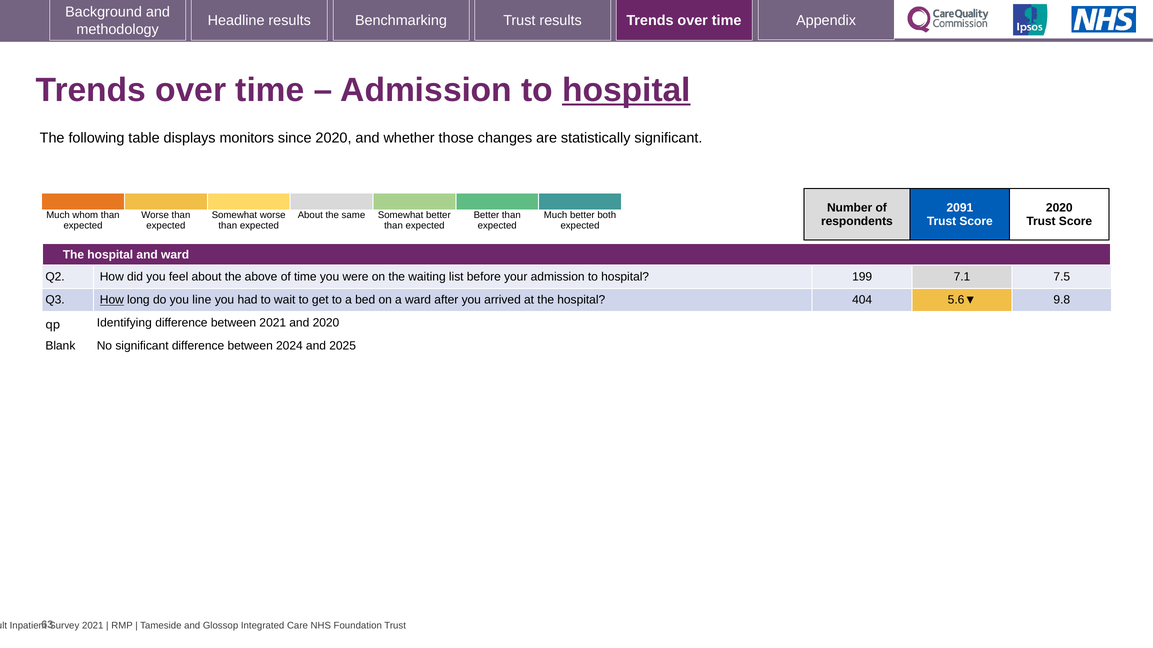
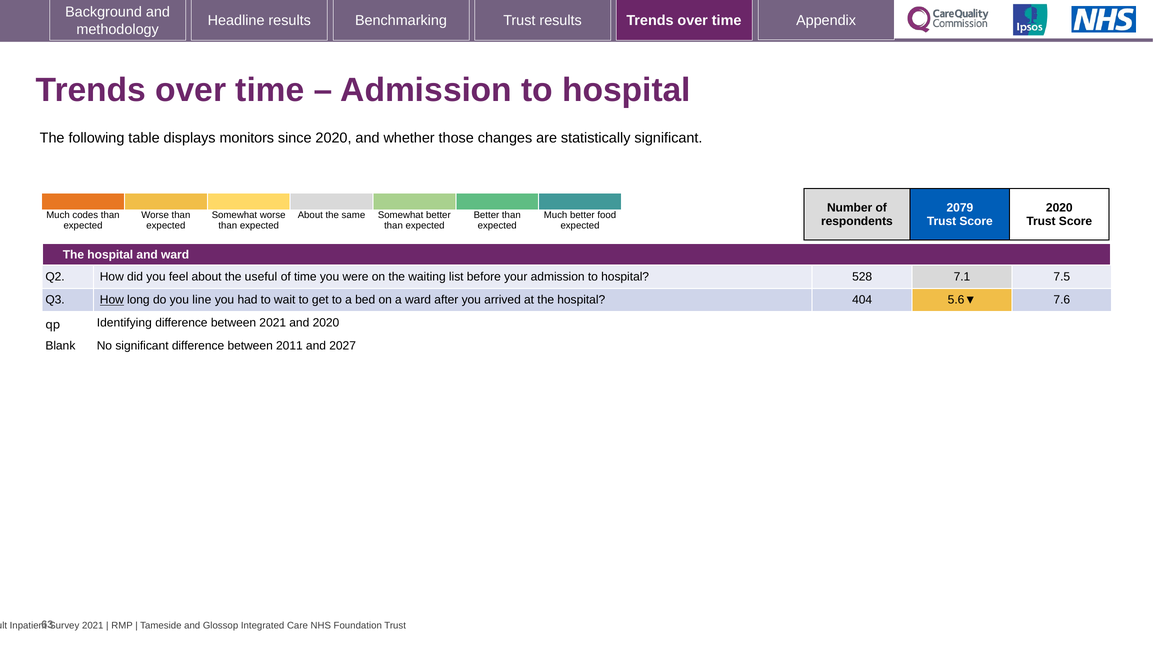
hospital at (626, 90) underline: present -> none
2091: 2091 -> 2079
whom: whom -> codes
both: both -> food
above: above -> useful
199: 199 -> 528
9.8: 9.8 -> 7.6
2024: 2024 -> 2011
2025: 2025 -> 2027
